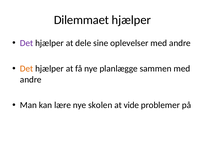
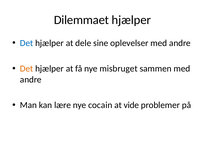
Det at (27, 43) colour: purple -> blue
planlægge: planlægge -> misbruget
skolen: skolen -> cocain
